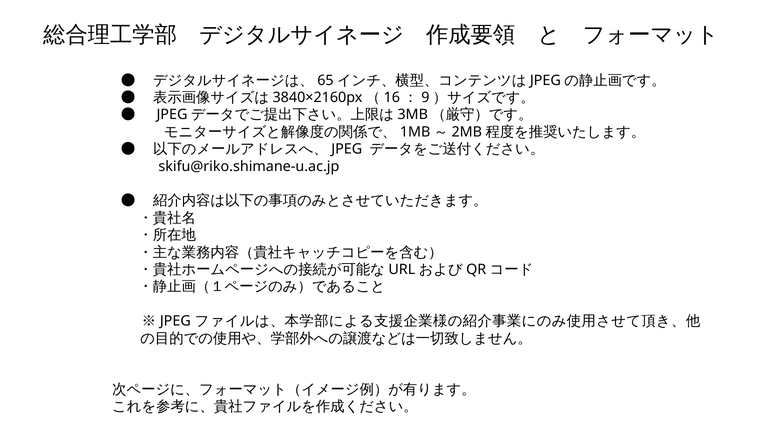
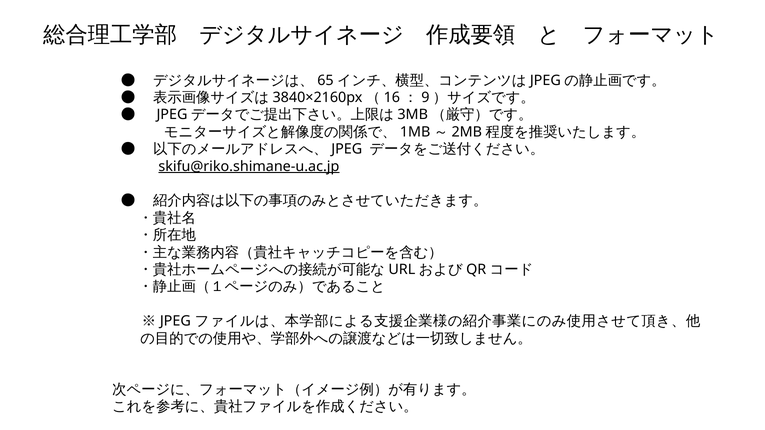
skifu@riko.shimane-u.ac.jp underline: none -> present
